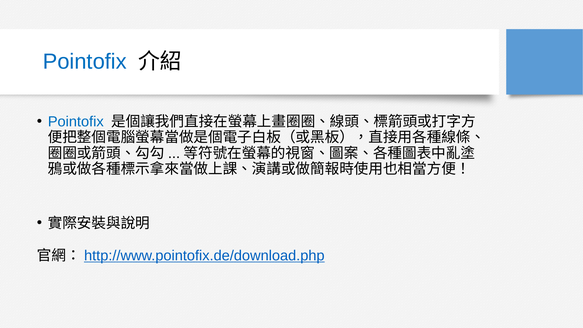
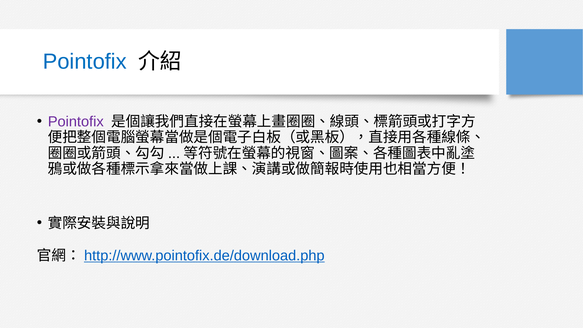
Pointofix at (76, 122) colour: blue -> purple
